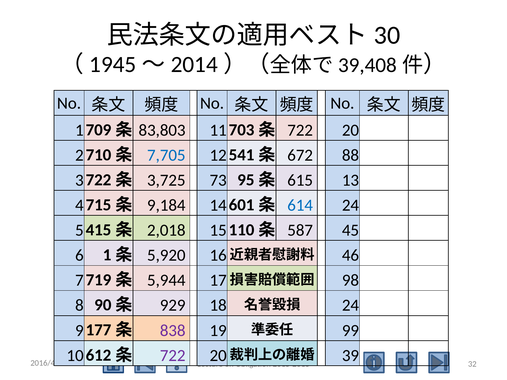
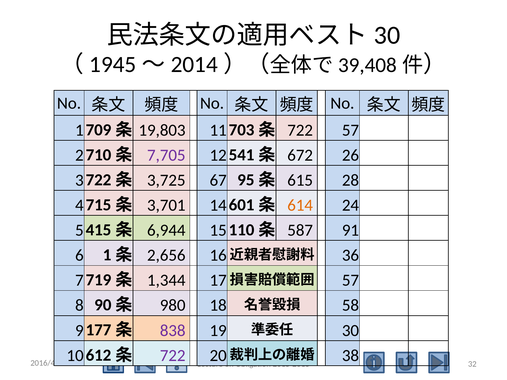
83,803: 83,803 -> 19,803
722 20: 20 -> 57
7,705 colour: blue -> purple
88: 88 -> 26
73: 73 -> 67
13: 13 -> 28
9,184: 9,184 -> 3,701
614 colour: blue -> orange
2,018: 2,018 -> 6,944
45: 45 -> 91
5,920: 5,920 -> 2,656
46: 46 -> 36
5,944: 5,944 -> 1,344
98 at (350, 281): 98 -> 57
929: 929 -> 980
24 at (350, 306): 24 -> 58
99: 99 -> 30
39: 39 -> 38
